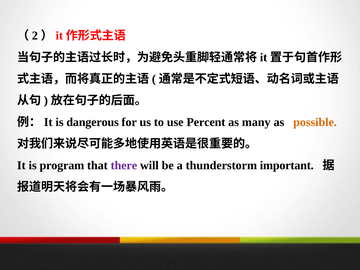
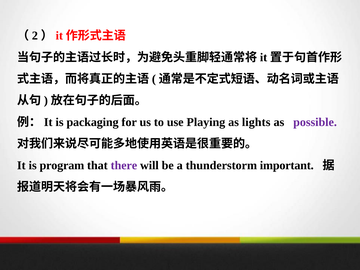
dangerous: dangerous -> packaging
Percent: Percent -> Playing
many: many -> lights
possible colour: orange -> purple
